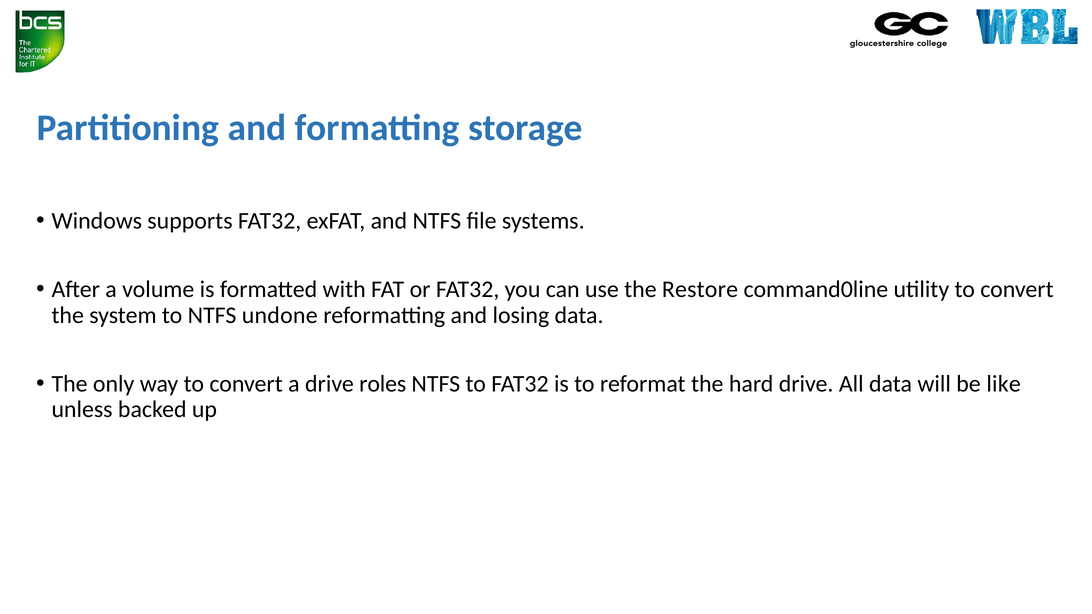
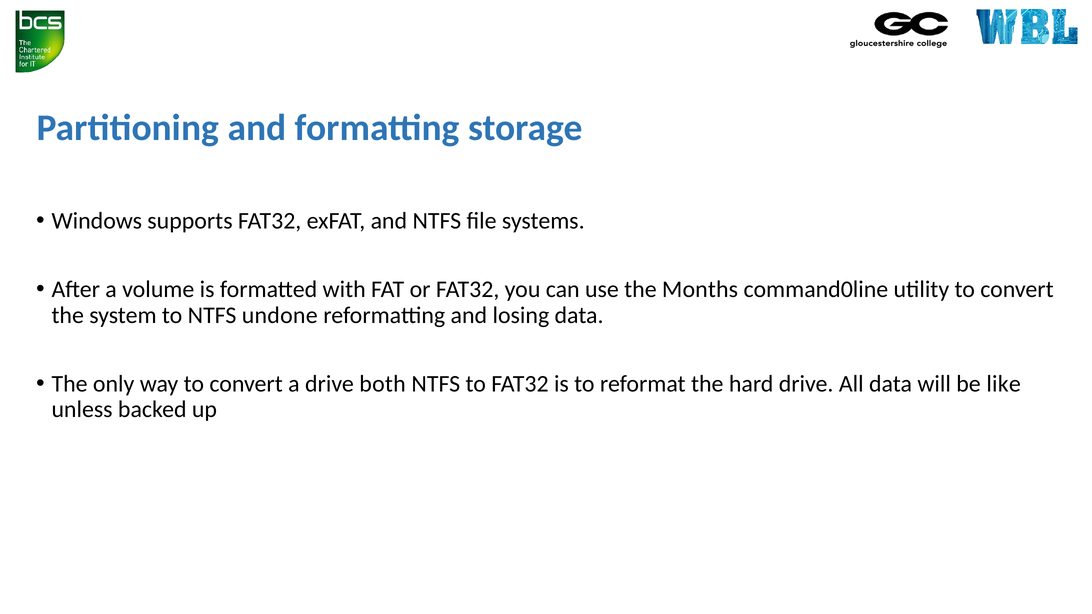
Restore: Restore -> Months
roles: roles -> both
